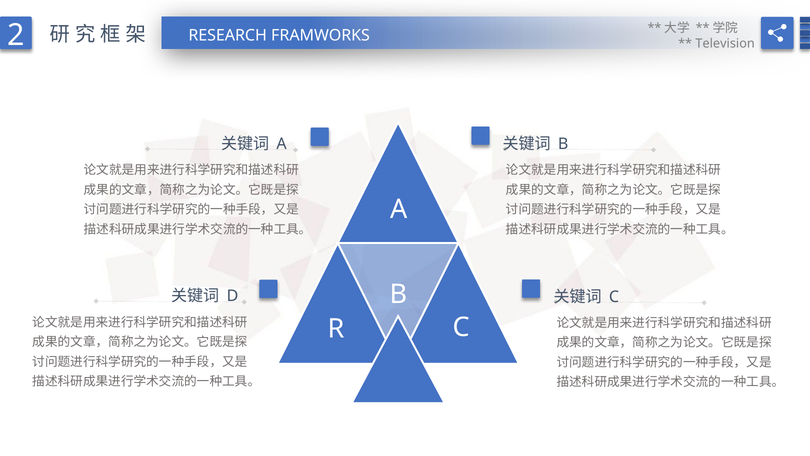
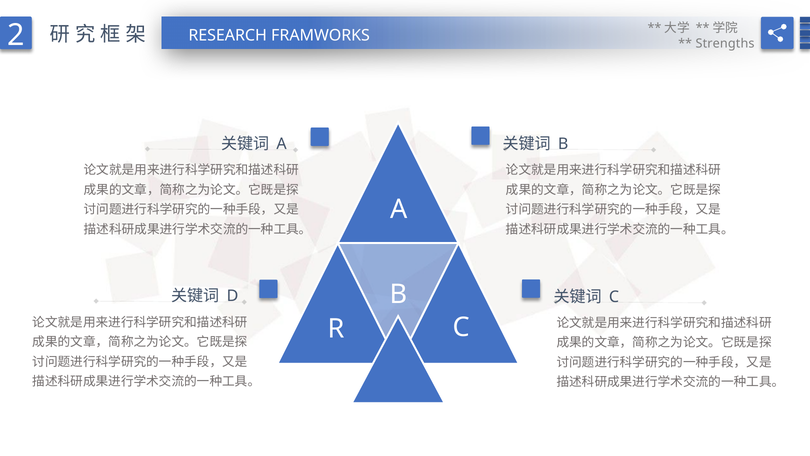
Television: Television -> Strengths
